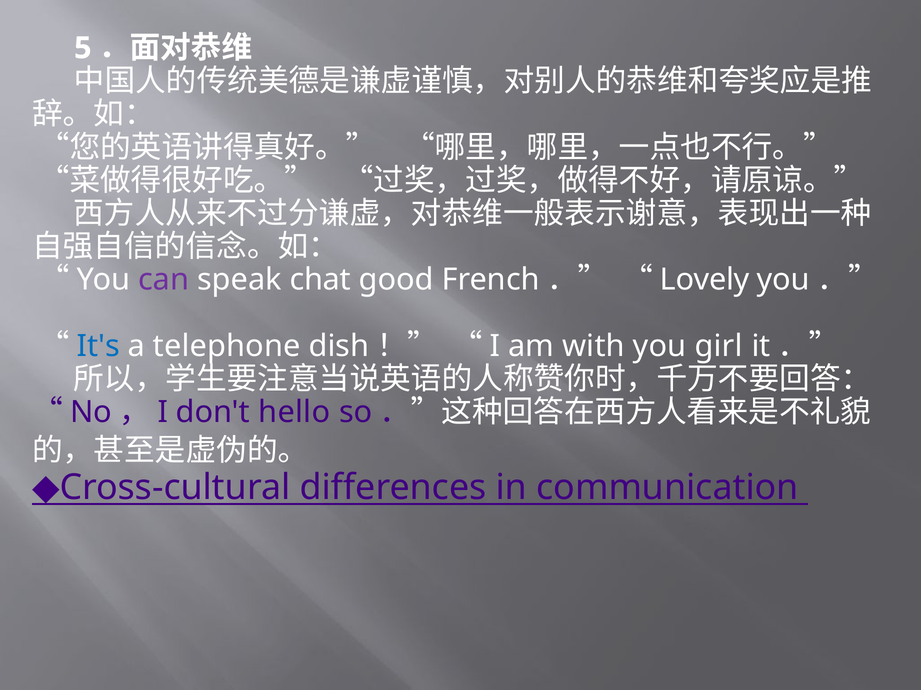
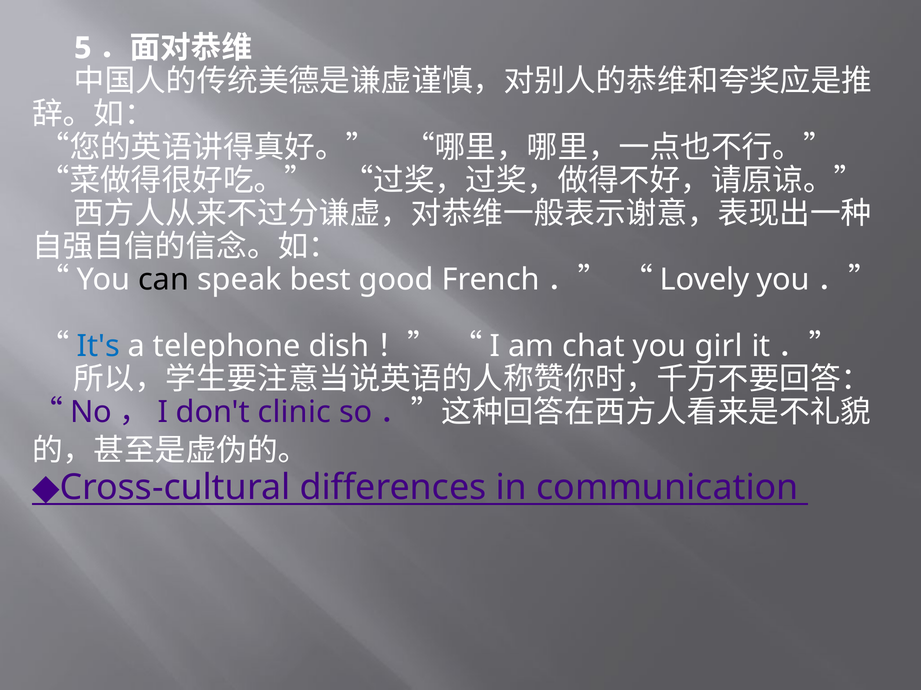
can colour: purple -> black
chat: chat -> best
with: with -> chat
hello: hello -> clinic
